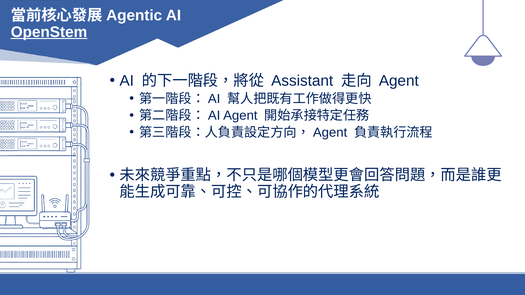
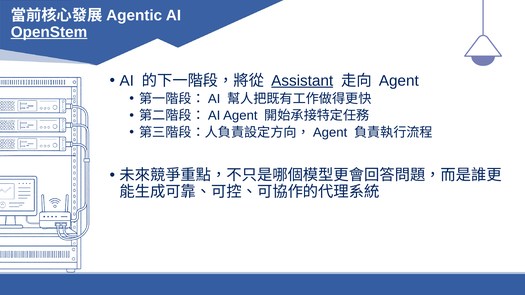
Assistant underline: none -> present
